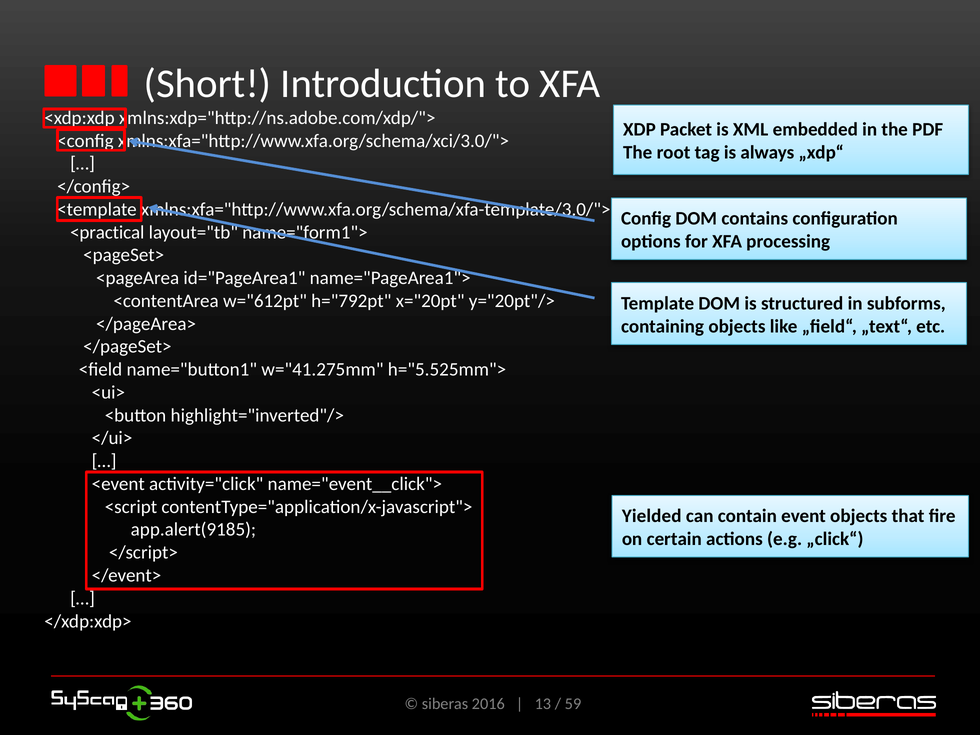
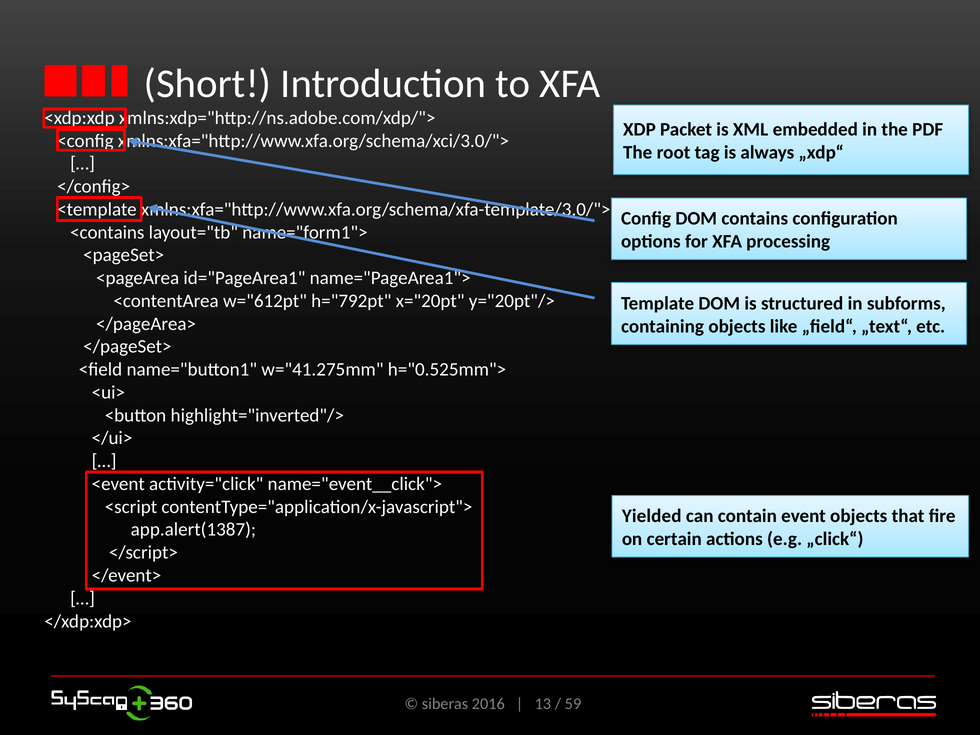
<practical: <practical -> <contains
h="5.525mm">: h="5.525mm"> -> h="0.525mm">
app.alert(9185: app.alert(9185 -> app.alert(1387
